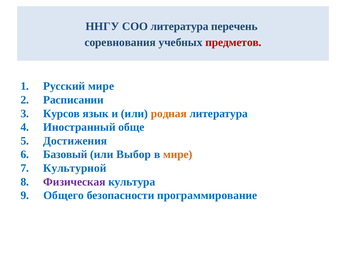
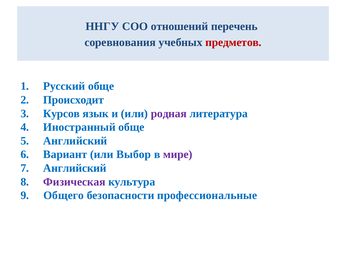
СОО литература: литература -> отношений
Русский мире: мире -> обще
Расписании: Расписании -> Происходит
родная colour: orange -> purple
5 Достижения: Достижения -> Английский
Базовый: Базовый -> Вариант
мире at (178, 154) colour: orange -> purple
7 Культурной: Культурной -> Английский
программирование: программирование -> профессиональные
